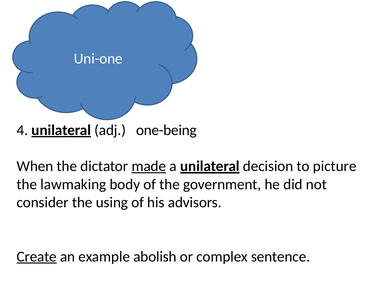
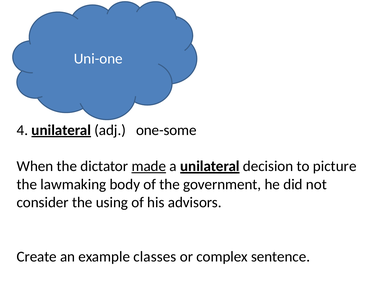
one-being: one-being -> one-some
Create underline: present -> none
abolish: abolish -> classes
